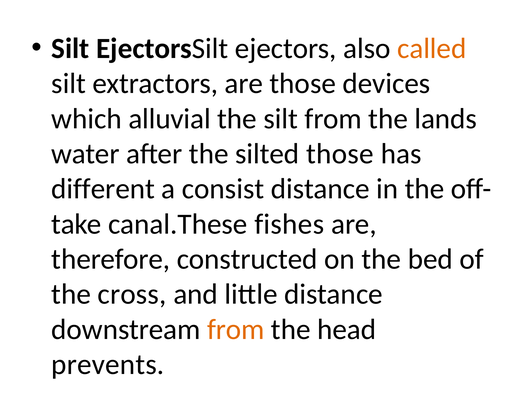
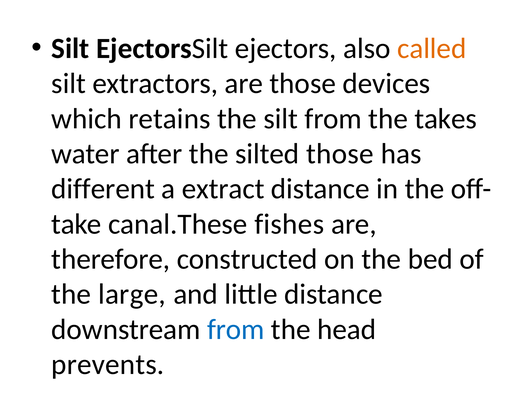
alluvial: alluvial -> retains
lands: lands -> takes
consist: consist -> extract
cross: cross -> large
from at (236, 329) colour: orange -> blue
